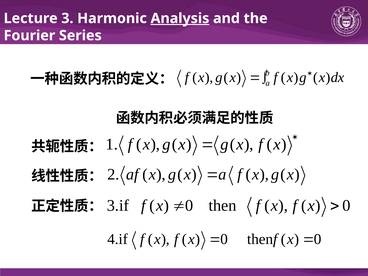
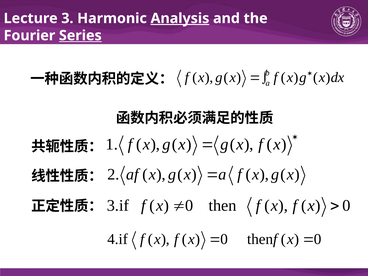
Series underline: none -> present
